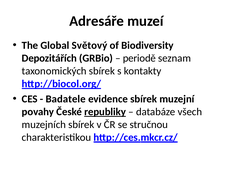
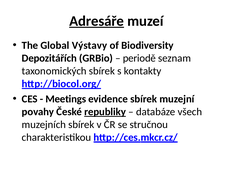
Adresáře underline: none -> present
Světový: Světový -> Výstavy
Badatele: Badatele -> Meetings
